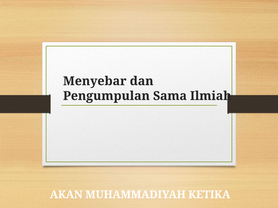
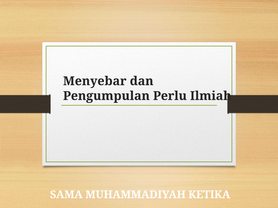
Sama: Sama -> Perlu
AKAN: AKAN -> SAMA
